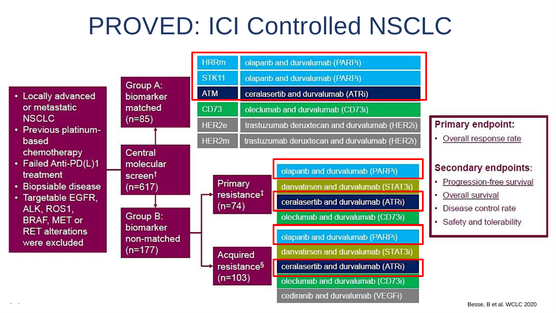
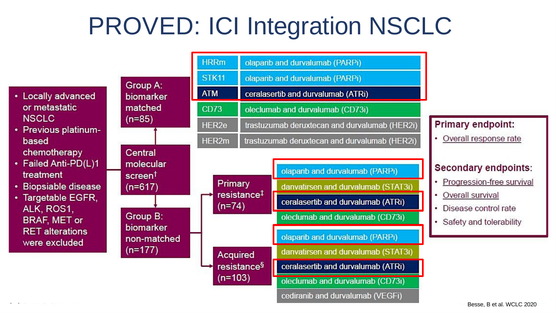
Controlled: Controlled -> Integration
